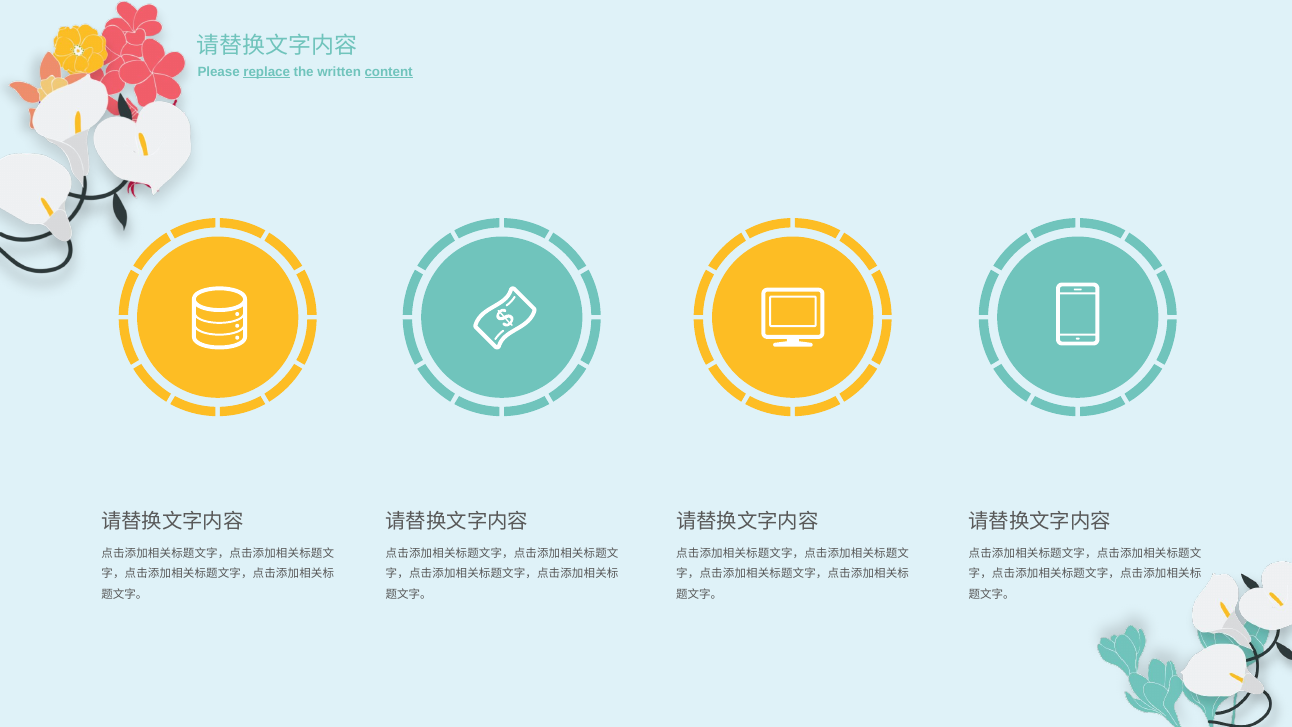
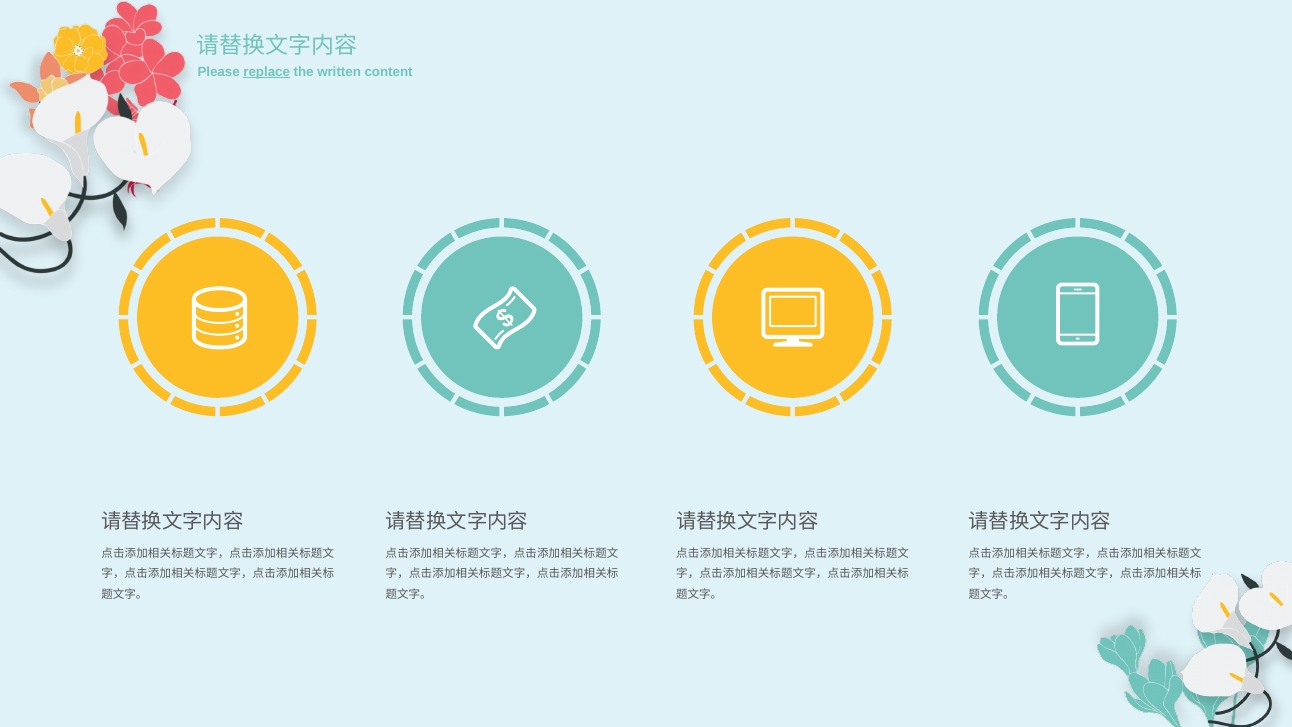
content underline: present -> none
